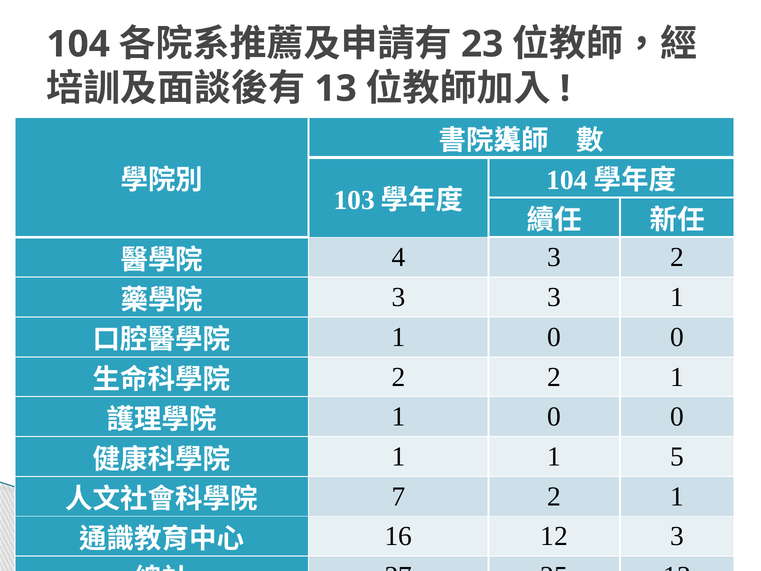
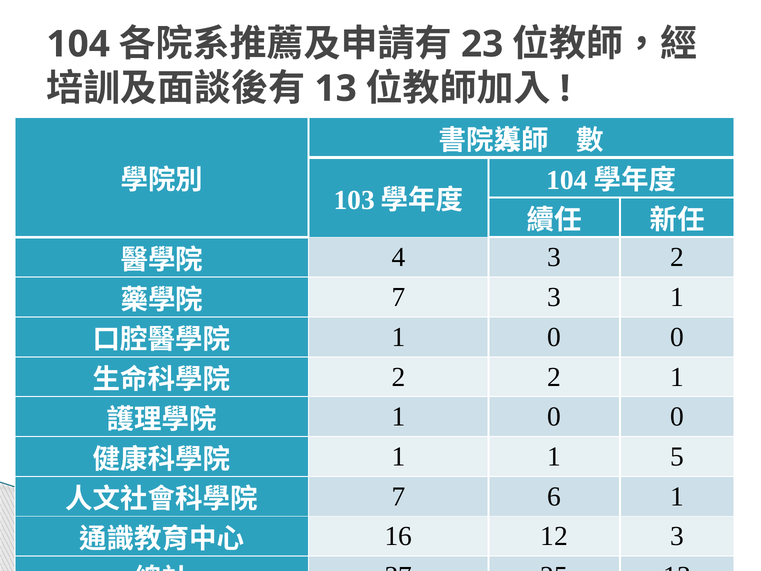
3 at (398, 297): 3 -> 7
7 2: 2 -> 6
